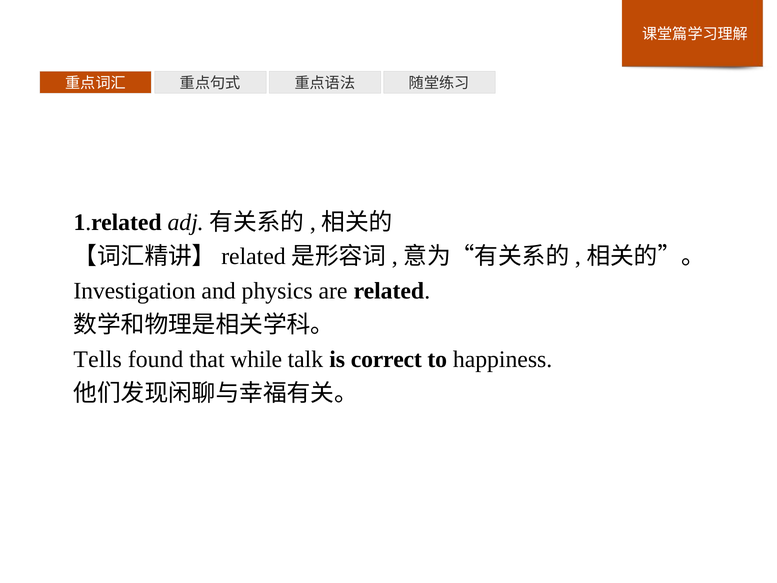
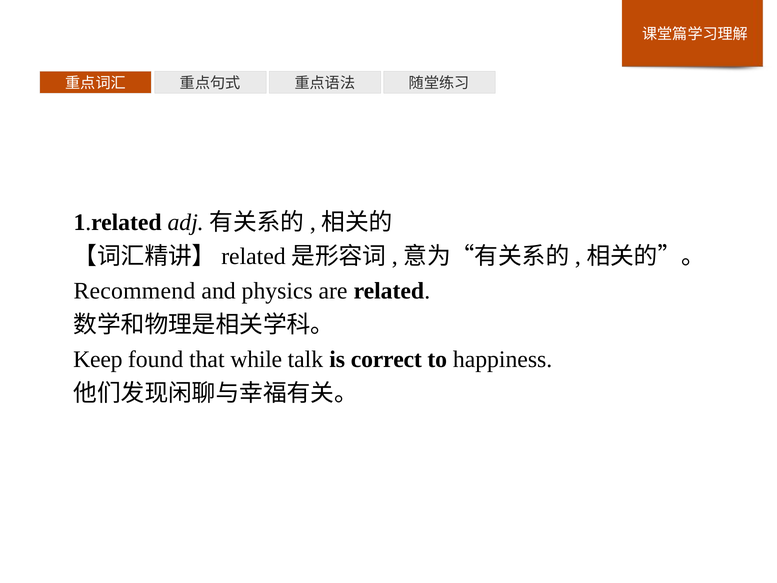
Investigation: Investigation -> Recommend
Tells: Tells -> Keep
